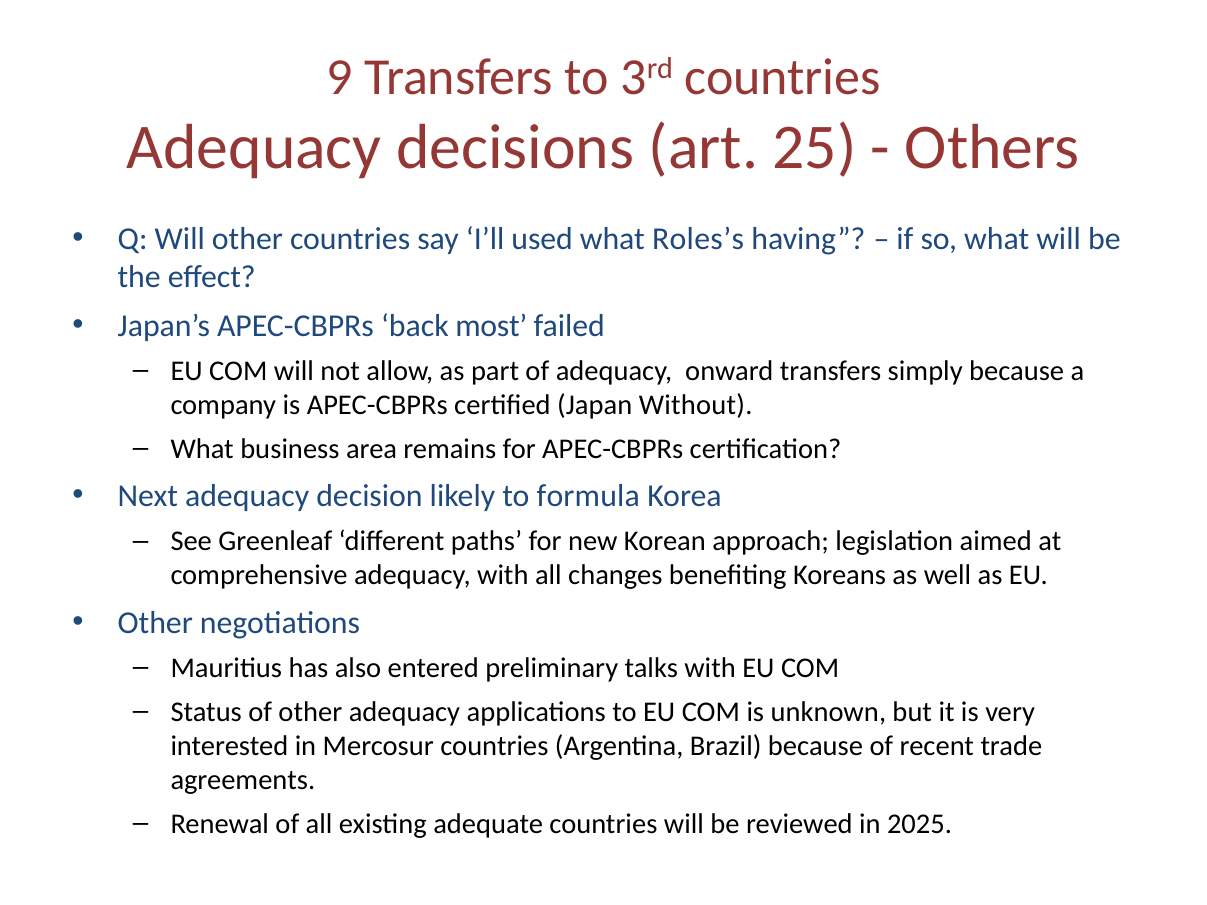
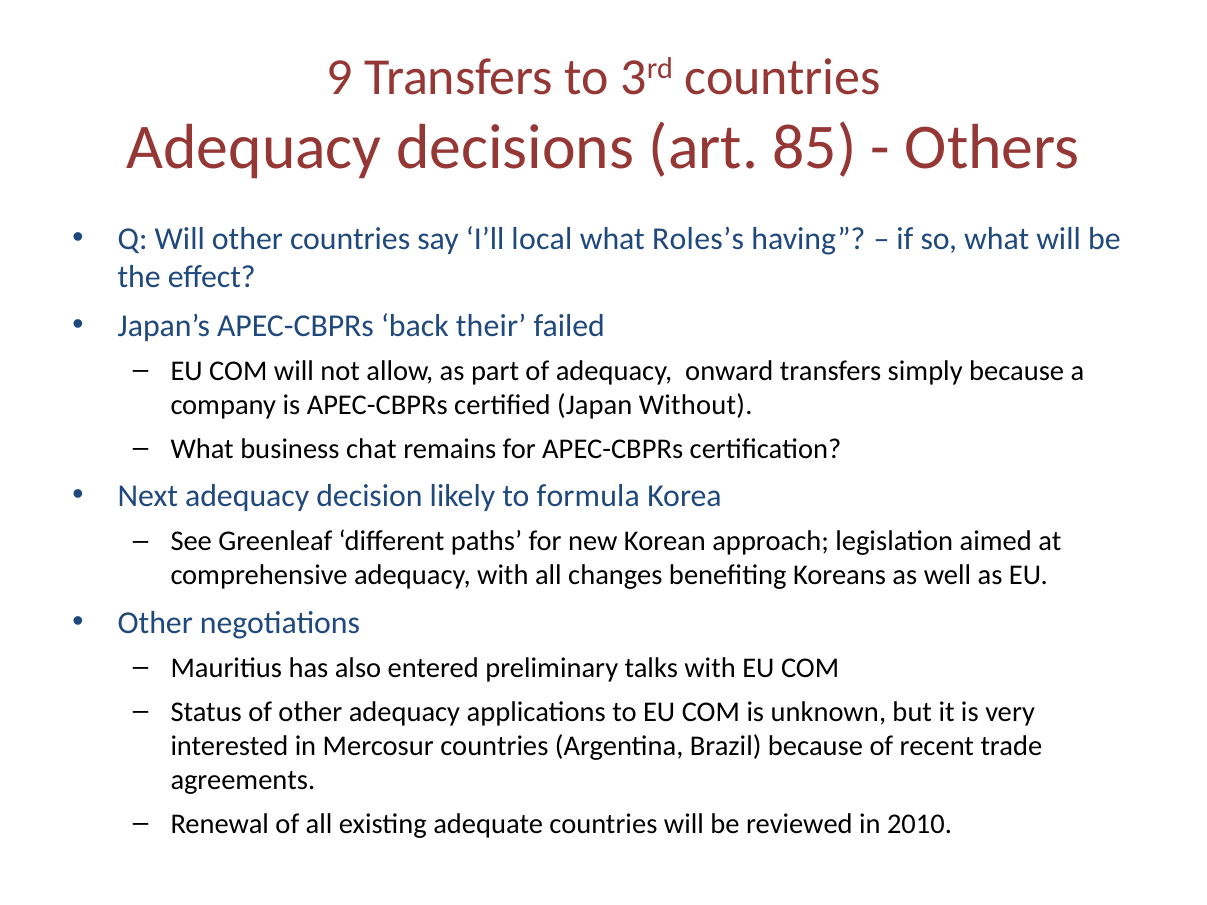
25: 25 -> 85
used: used -> local
most: most -> their
area: area -> chat
2025: 2025 -> 2010
